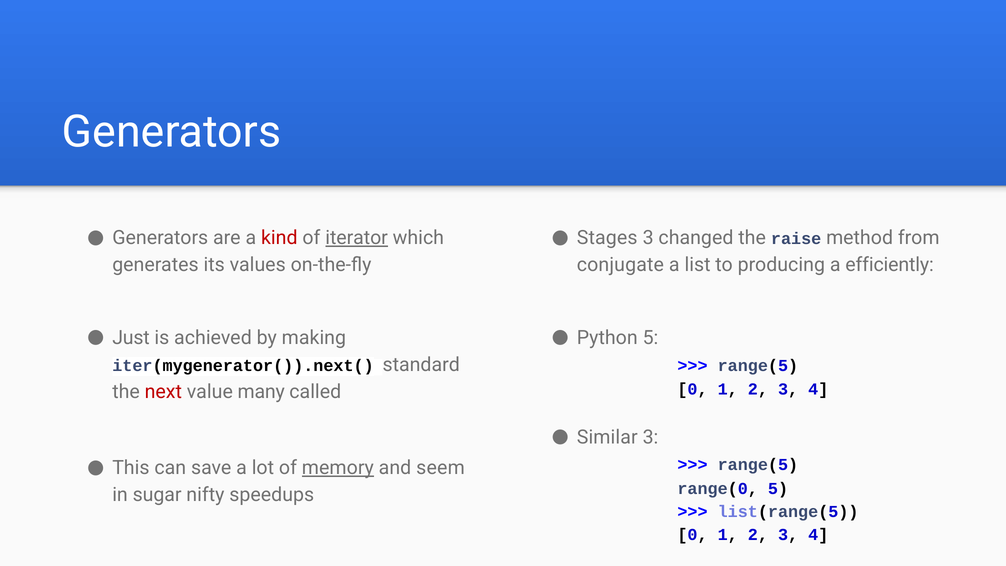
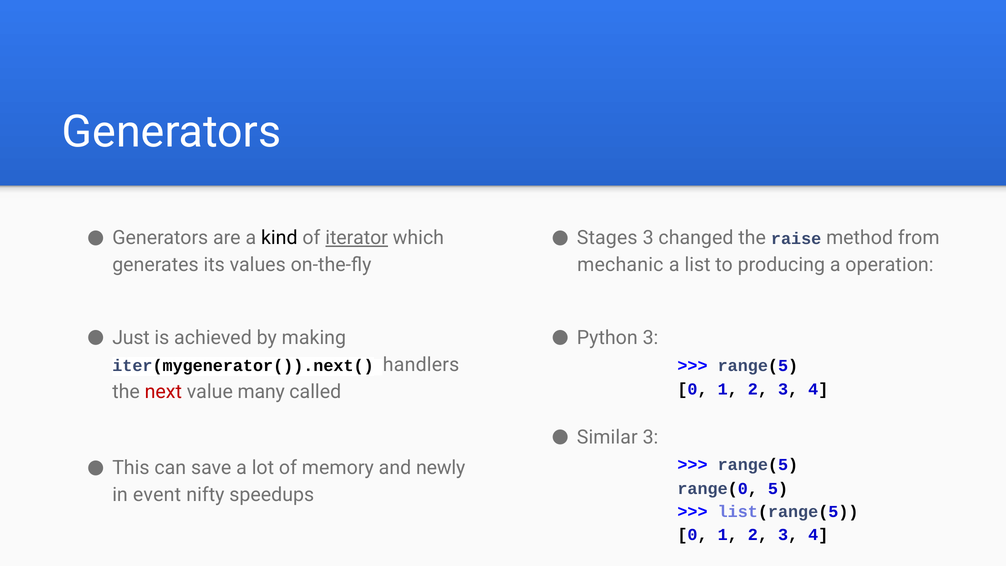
kind colour: red -> black
conjugate: conjugate -> mechanic
efficiently: efficiently -> operation
Python 5: 5 -> 3
standard: standard -> handlers
memory underline: present -> none
seem: seem -> newly
sugar: sugar -> event
